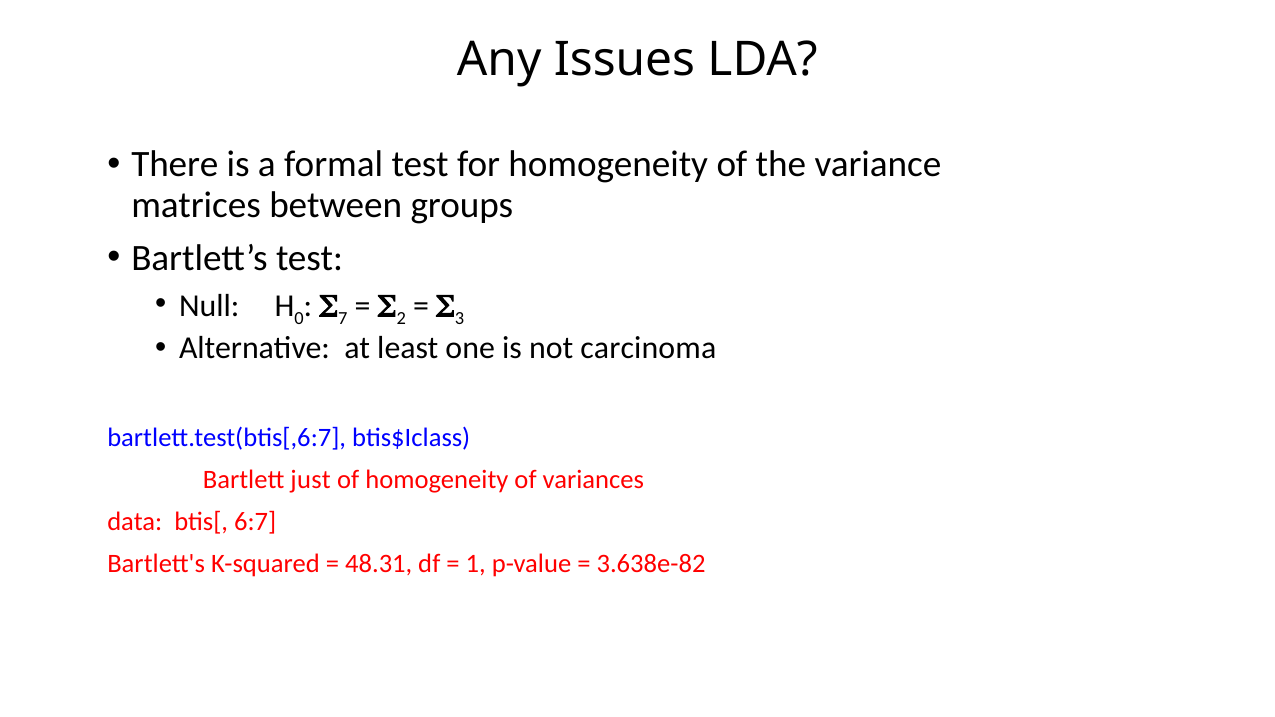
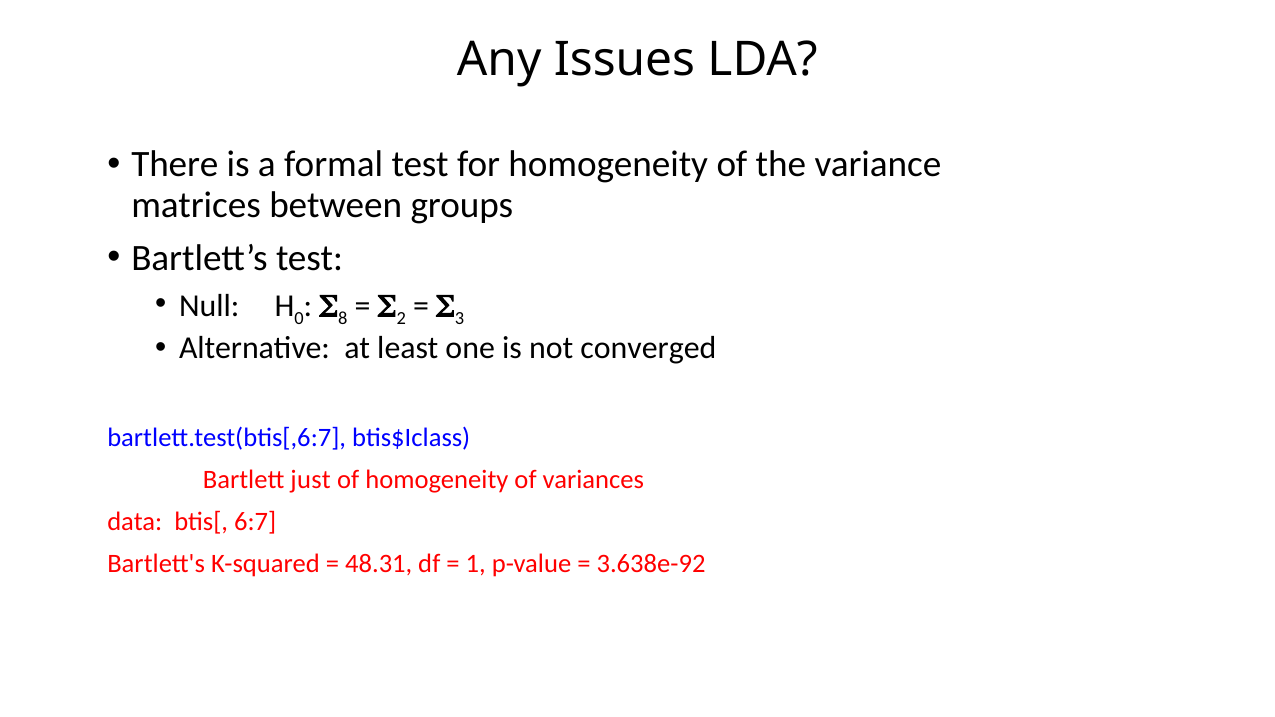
7: 7 -> 8
carcinoma: carcinoma -> converged
3.638e-82: 3.638e-82 -> 3.638e-92
